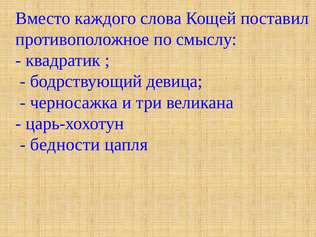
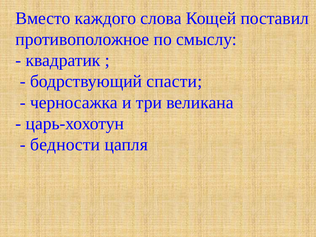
девица: девица -> спасти
